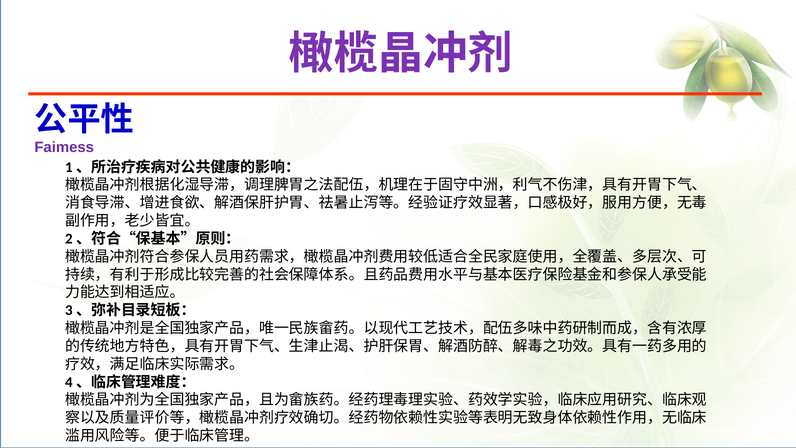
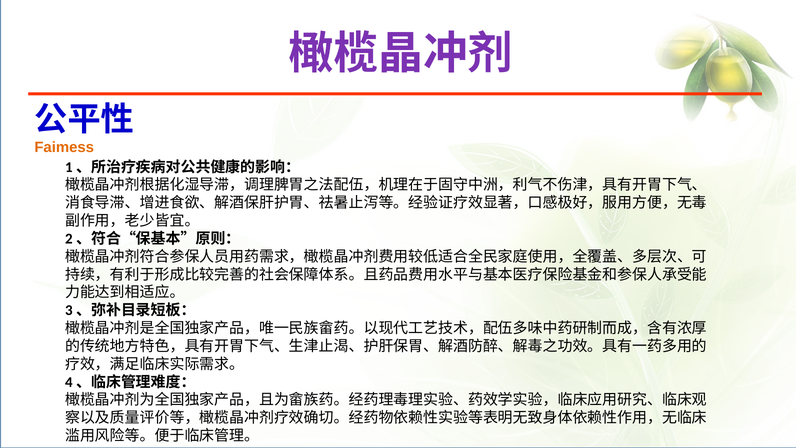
Faimess colour: purple -> orange
